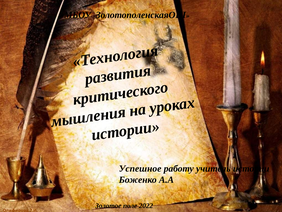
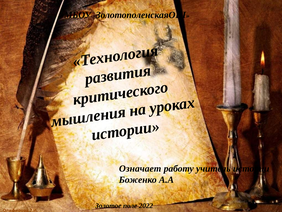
Успешное: Успешное -> Означает
